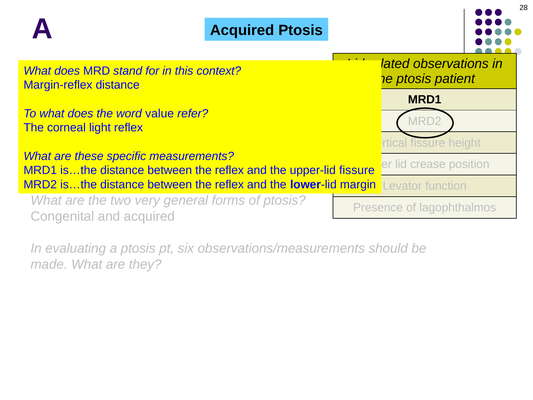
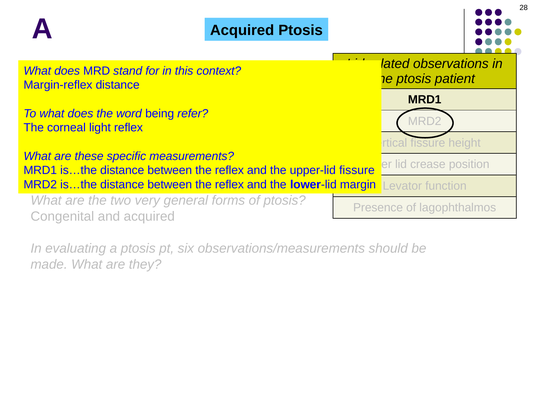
value: value -> being
